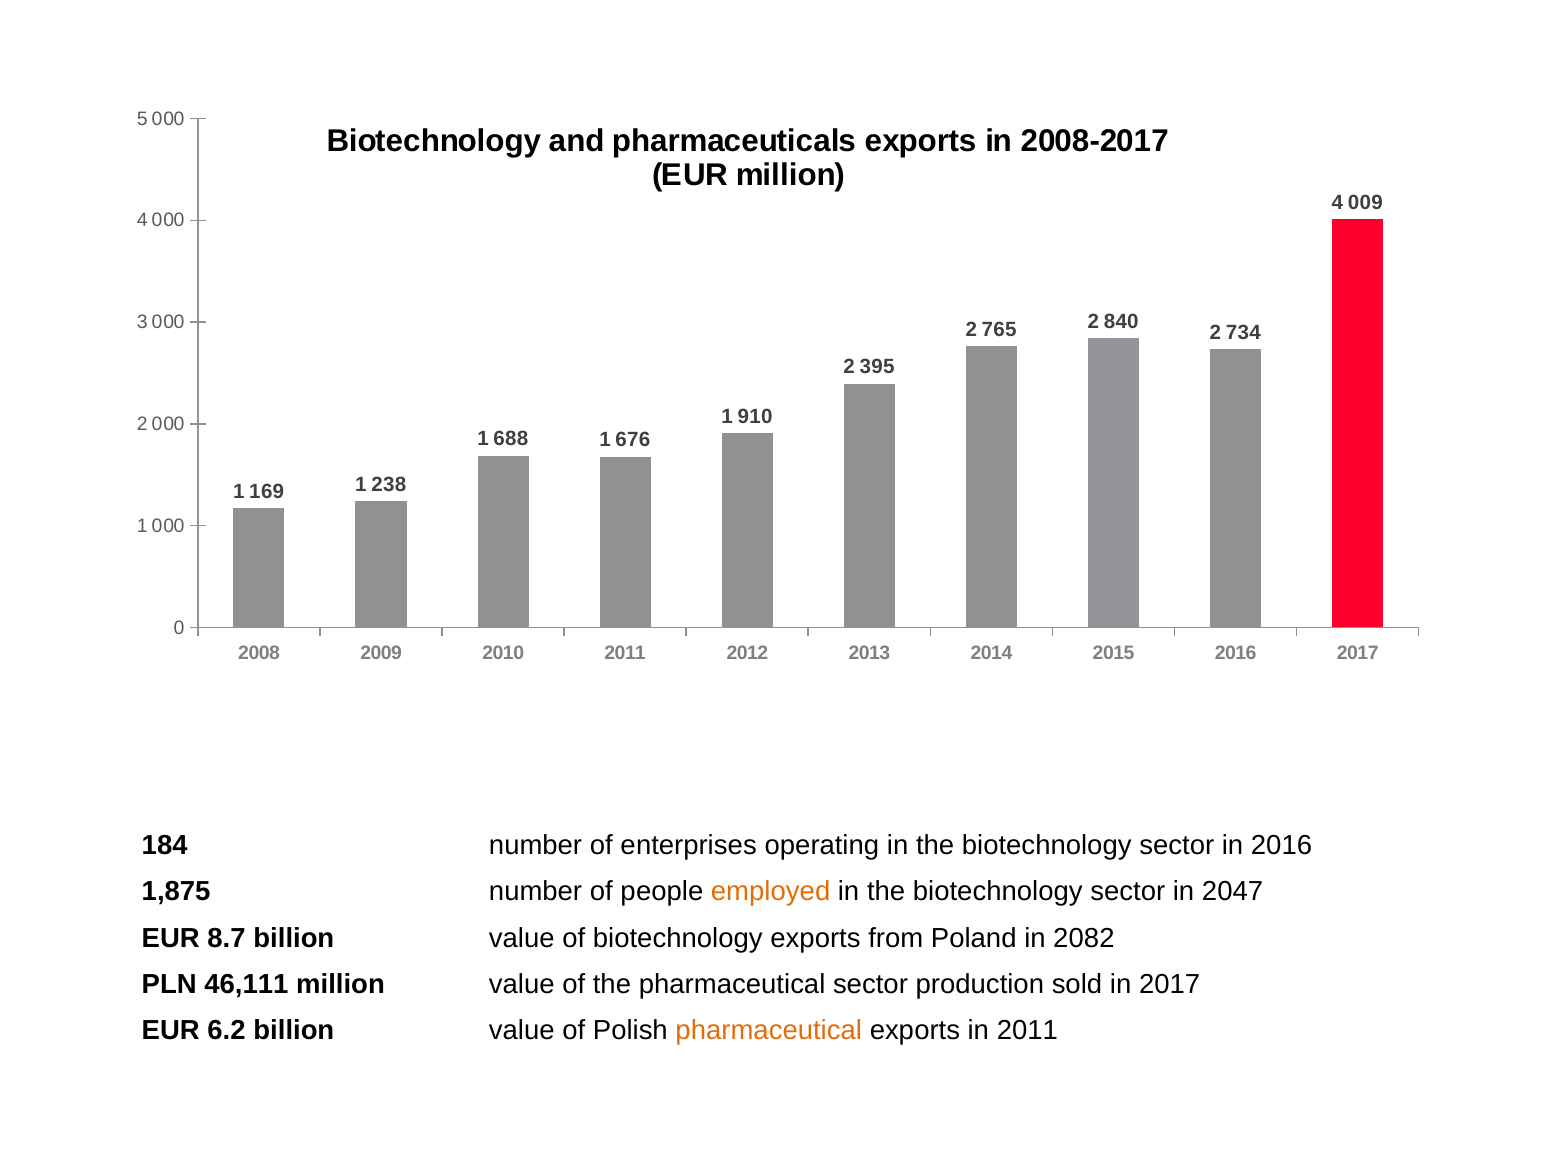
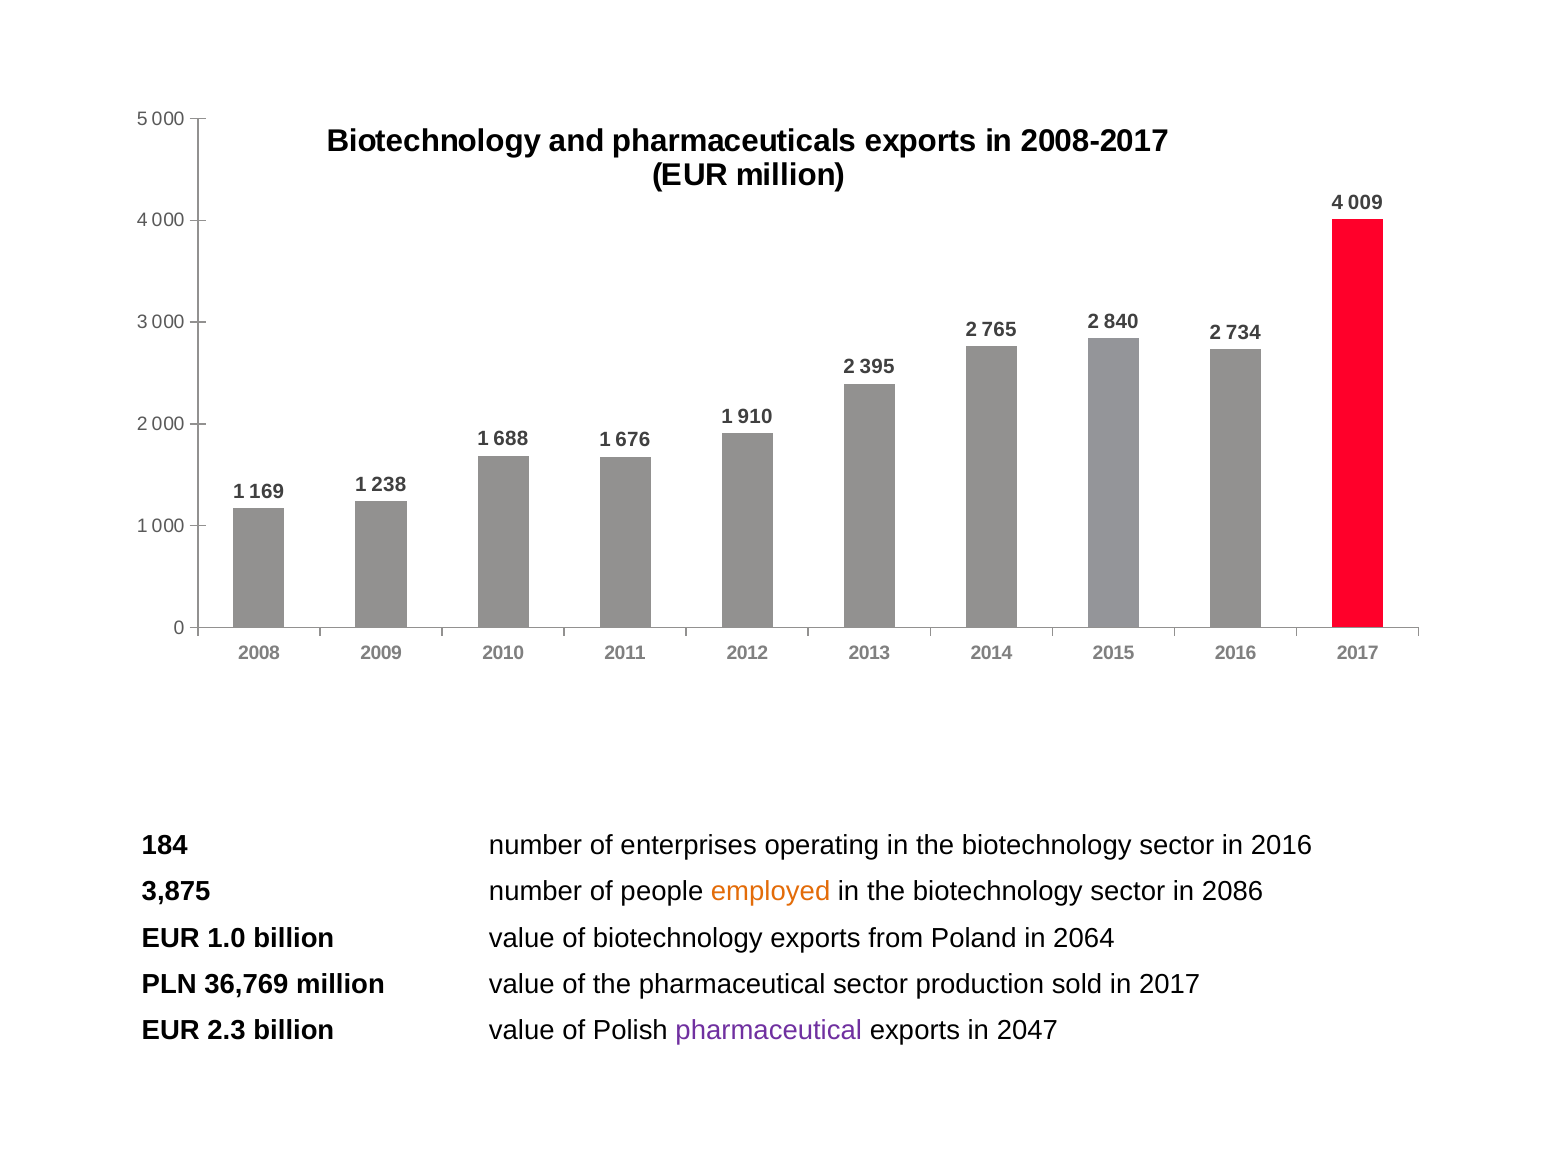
1,875: 1,875 -> 3,875
2047: 2047 -> 2086
8.7: 8.7 -> 1.0
2082: 2082 -> 2064
46,111: 46,111 -> 36,769
6.2: 6.2 -> 2.3
pharmaceutical at (769, 1030) colour: orange -> purple
in 2011: 2011 -> 2047
